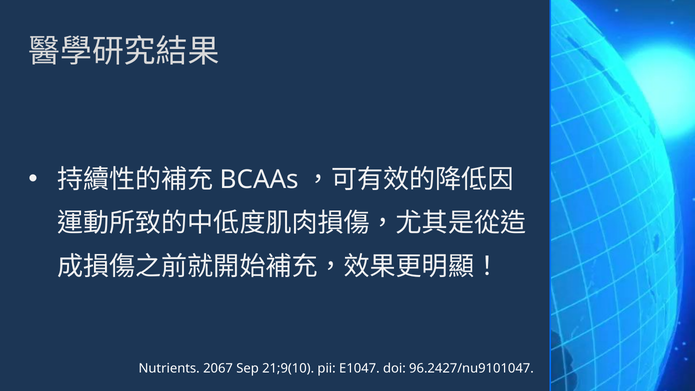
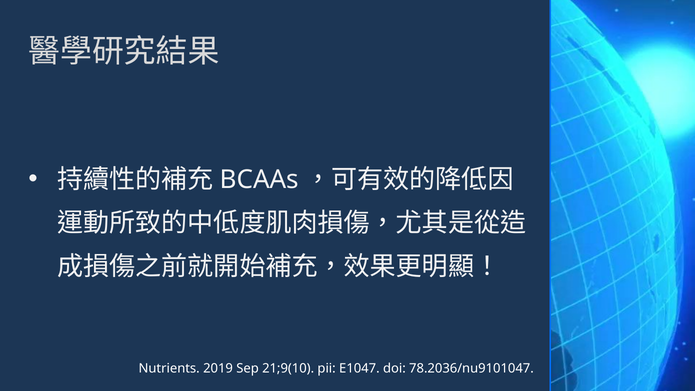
2067: 2067 -> 2019
96.2427/nu9101047: 96.2427/nu9101047 -> 78.2036/nu9101047
